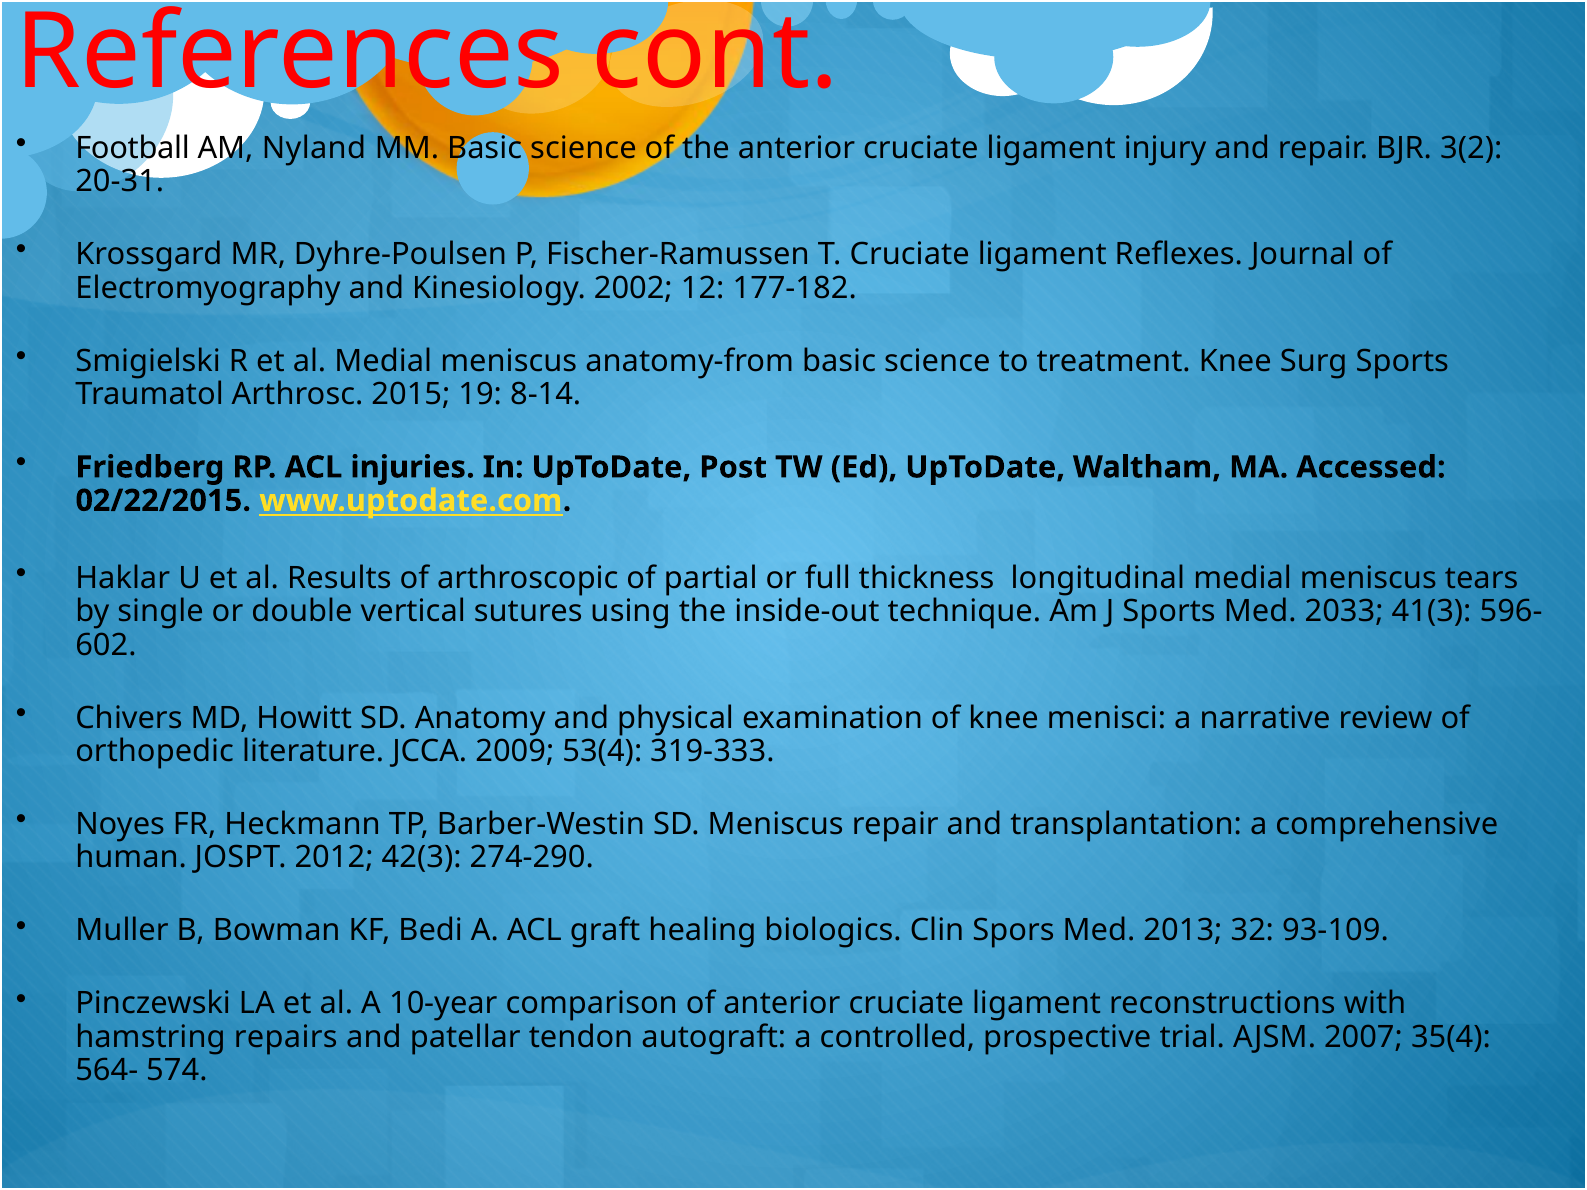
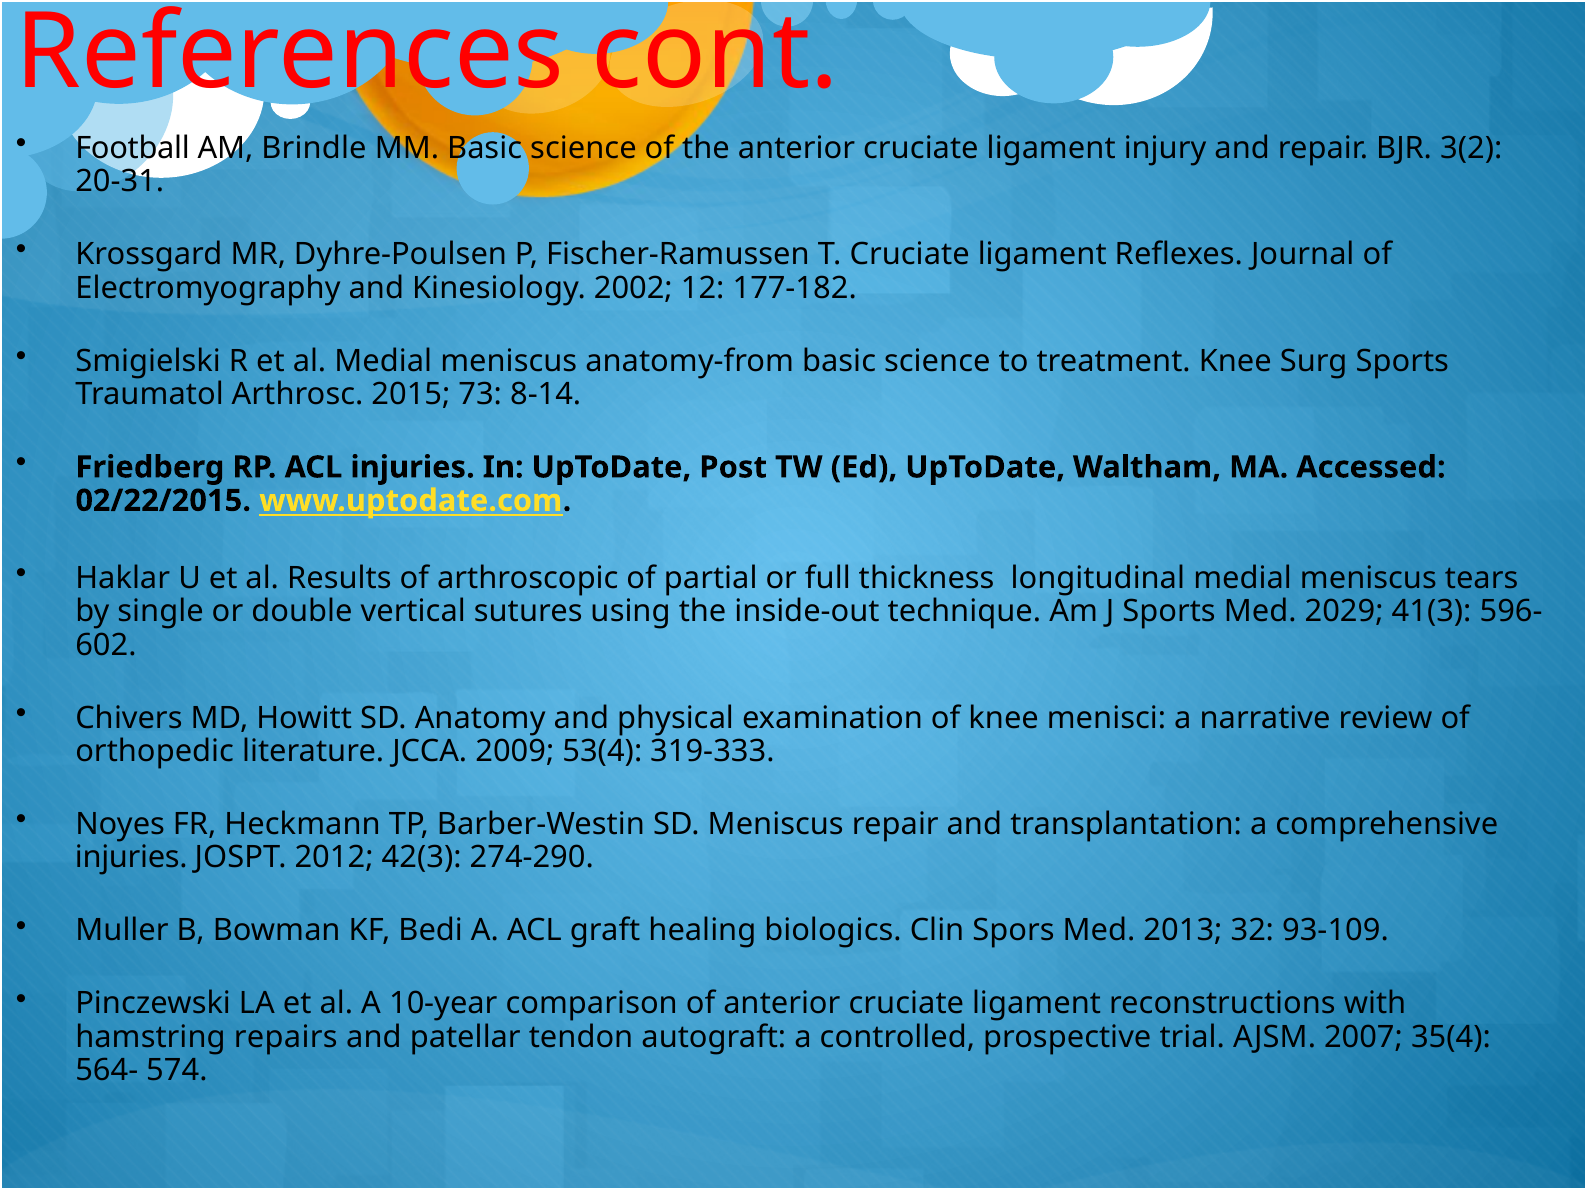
Nyland: Nyland -> Brindle
19: 19 -> 73
2033: 2033 -> 2029
human at (131, 858): human -> injuries
